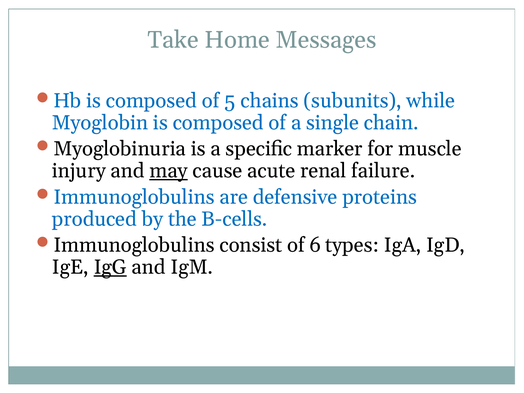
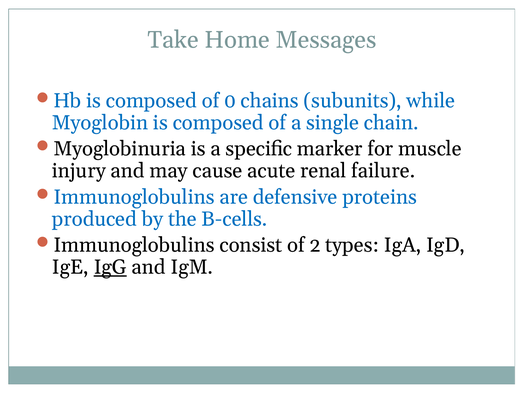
5: 5 -> 0
may underline: present -> none
6: 6 -> 2
